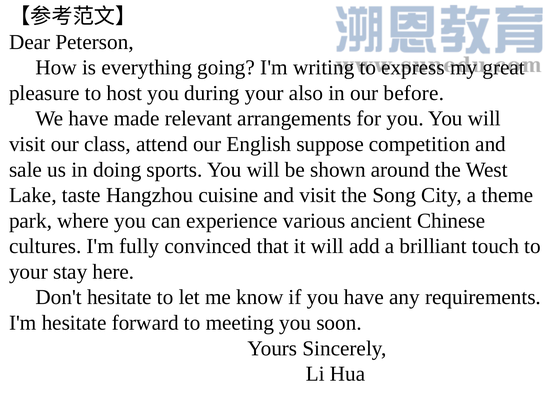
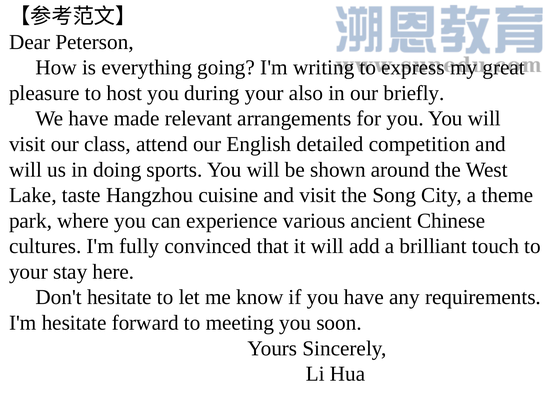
before: before -> briefly
suppose: suppose -> detailed
sale at (26, 169): sale -> will
